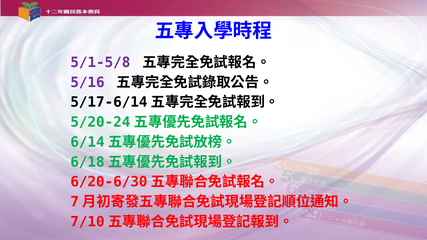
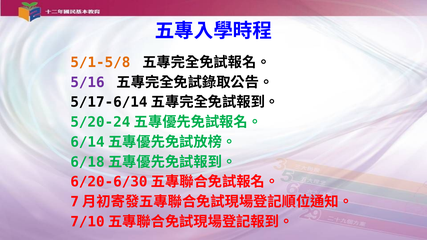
5/1-5/8 colour: purple -> orange
